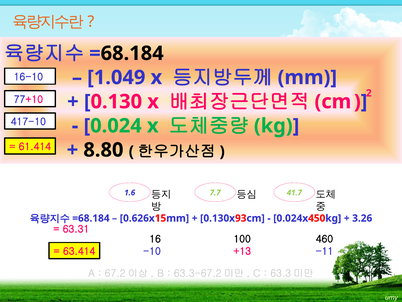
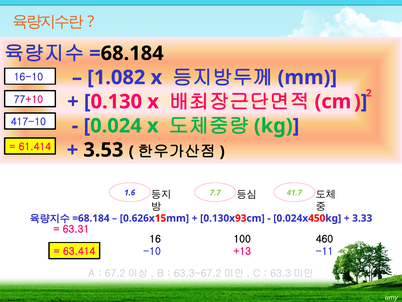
1.049: 1.049 -> 1.082
8.80: 8.80 -> 3.53
3.26: 3.26 -> 3.33
